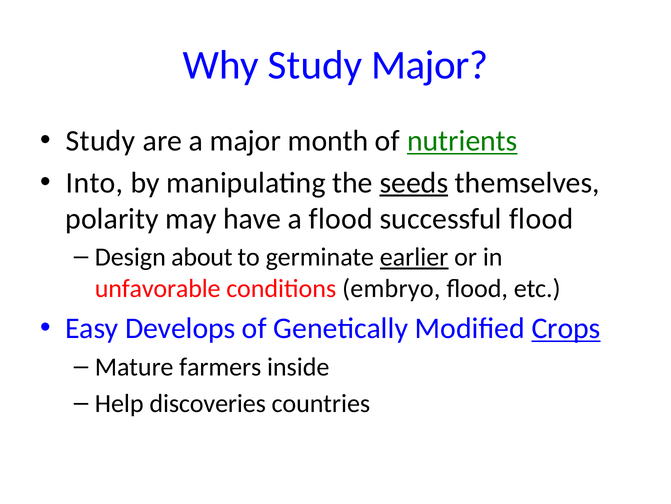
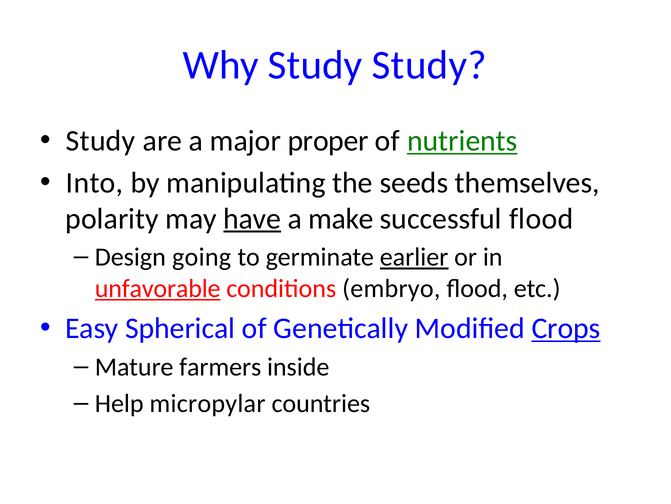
Study Major: Major -> Study
month: month -> proper
seeds underline: present -> none
have underline: none -> present
a flood: flood -> make
about: about -> going
unfavorable underline: none -> present
Develops: Develops -> Spherical
discoveries: discoveries -> micropylar
